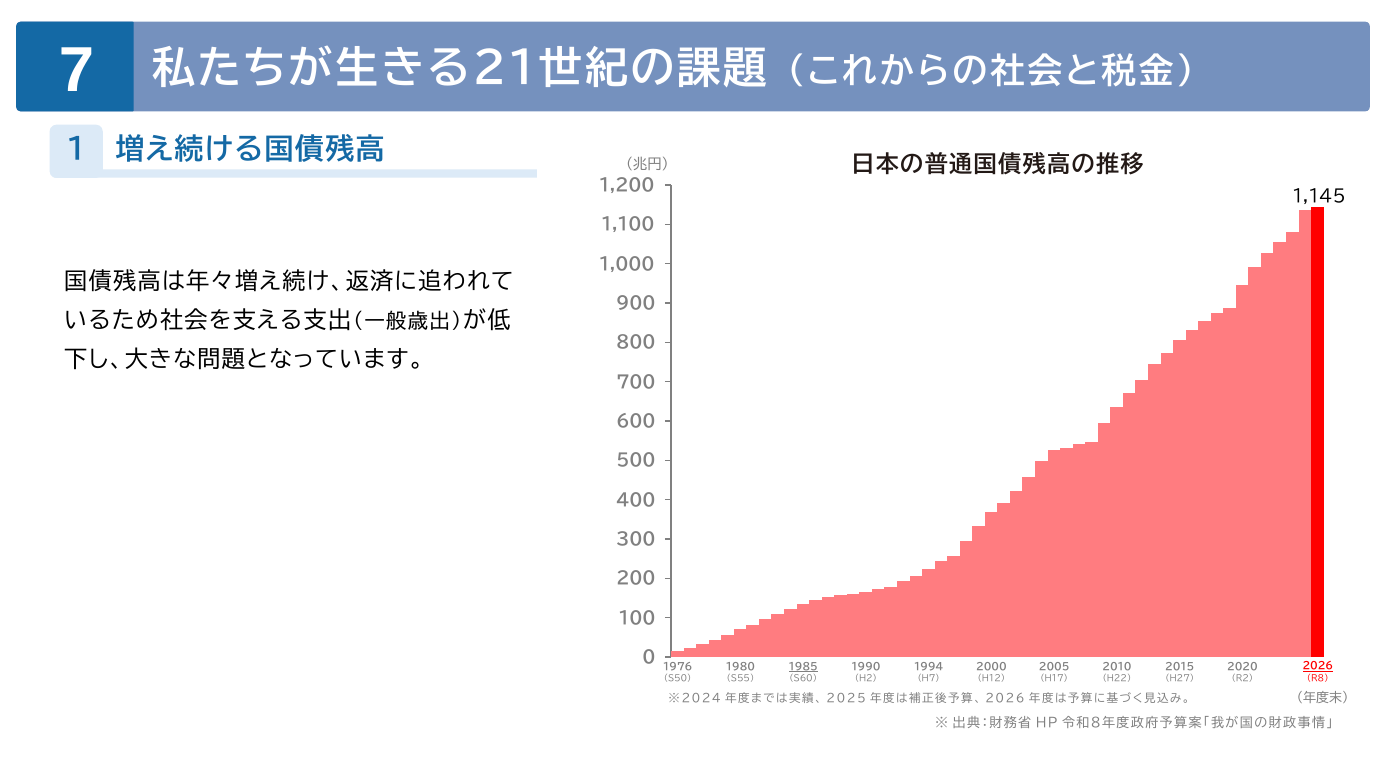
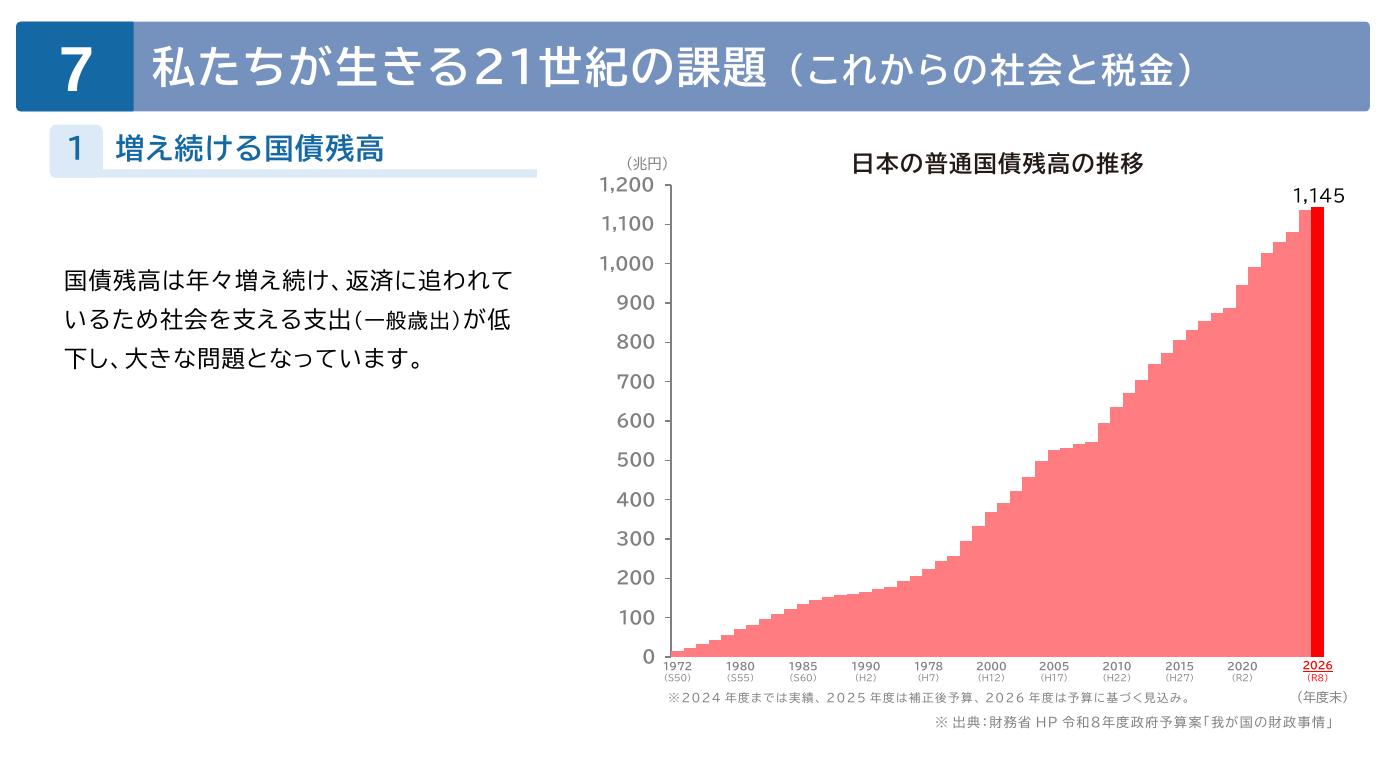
1976: 1976 -> 1972
1985 underline: present -> none
1994: 1994 -> 1978
